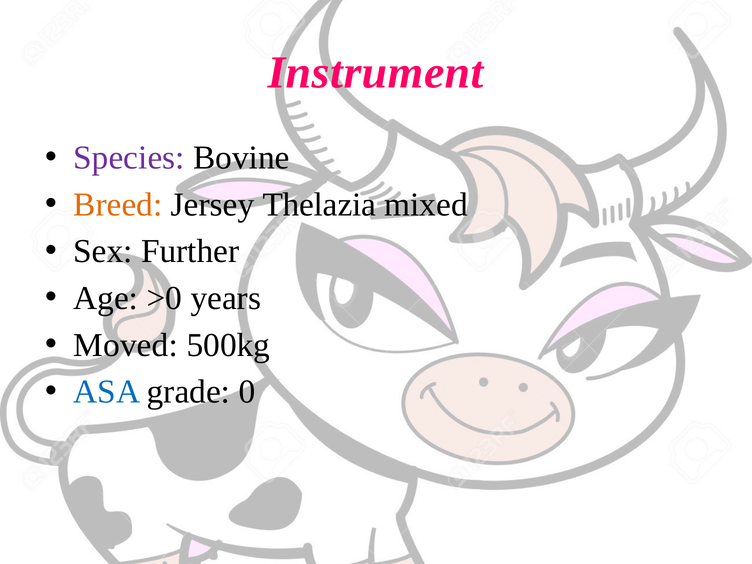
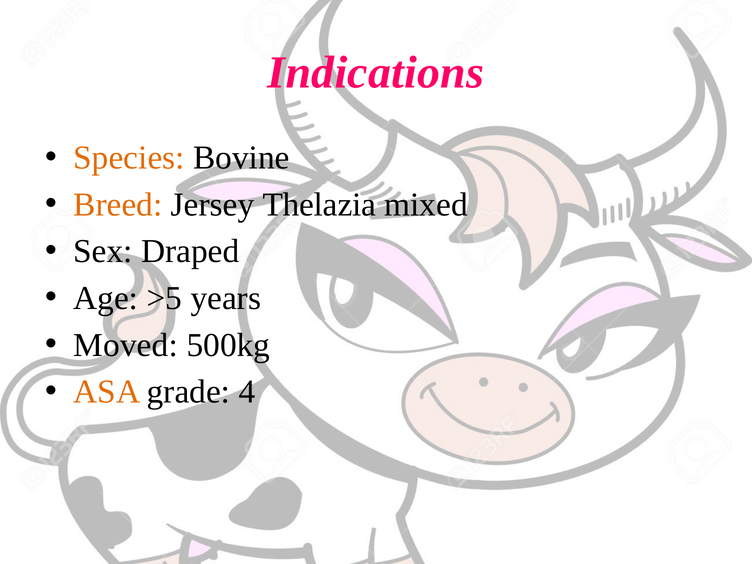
Instrument: Instrument -> Indications
Species colour: purple -> orange
Further: Further -> Draped
>0: >0 -> >5
ASA colour: blue -> orange
0: 0 -> 4
